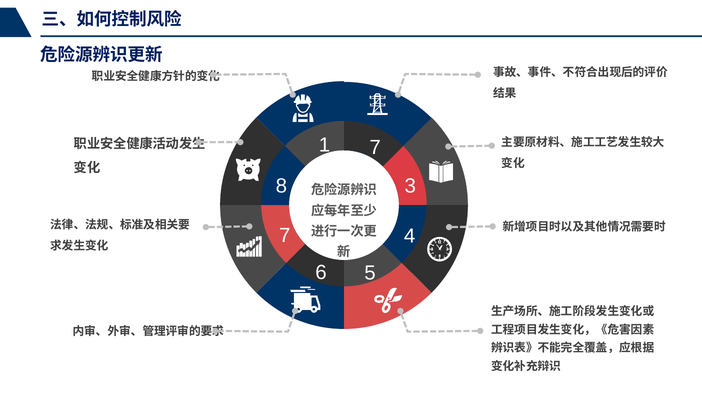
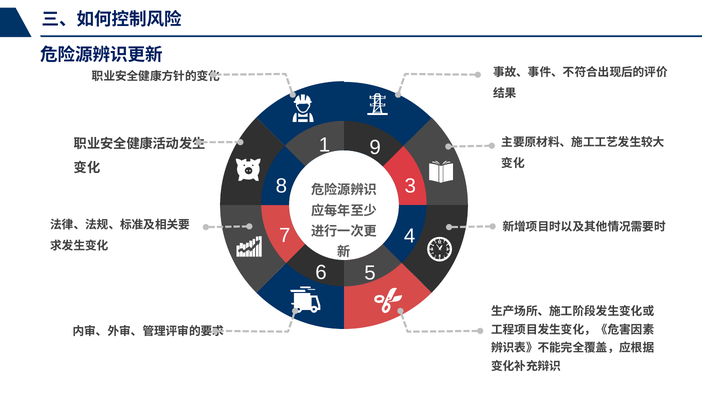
1 7: 7 -> 9
